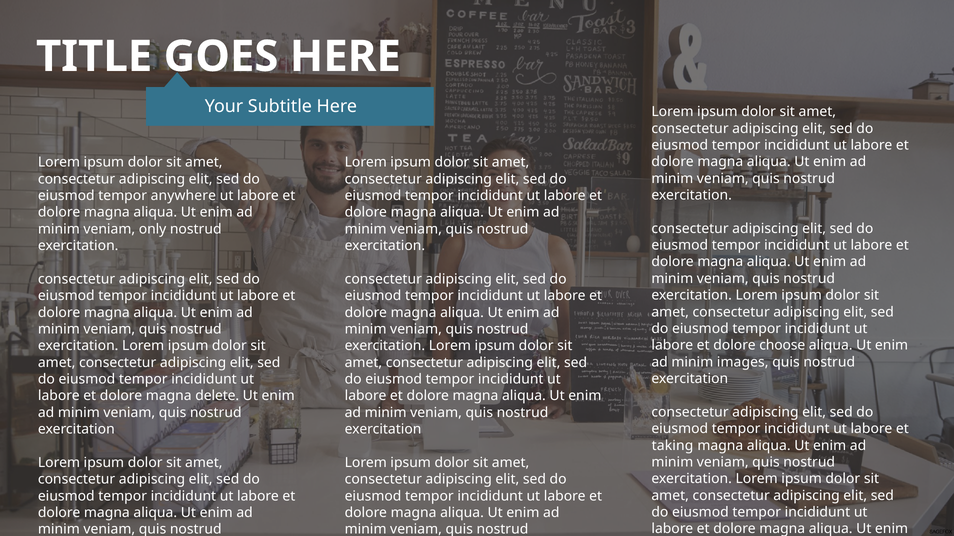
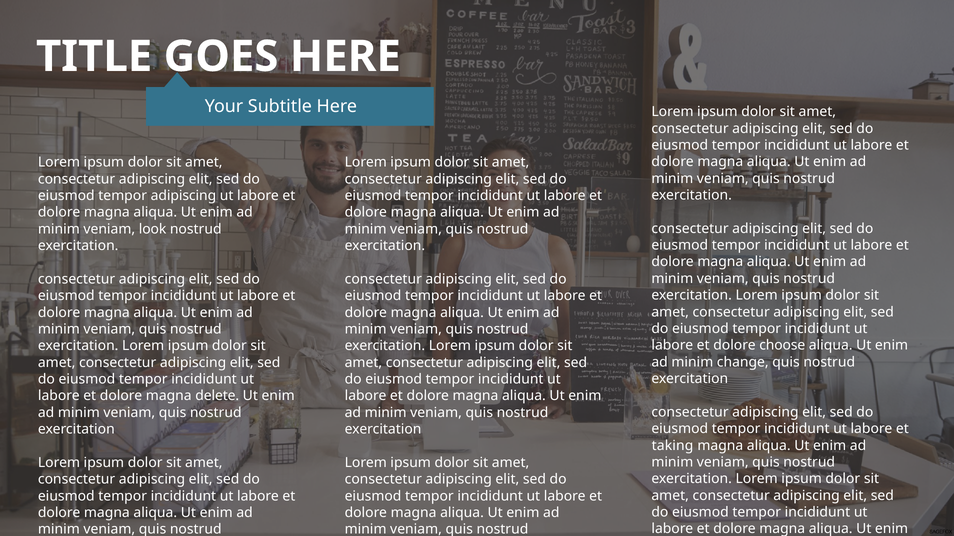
tempor anywhere: anywhere -> adipiscing
only: only -> look
images: images -> change
